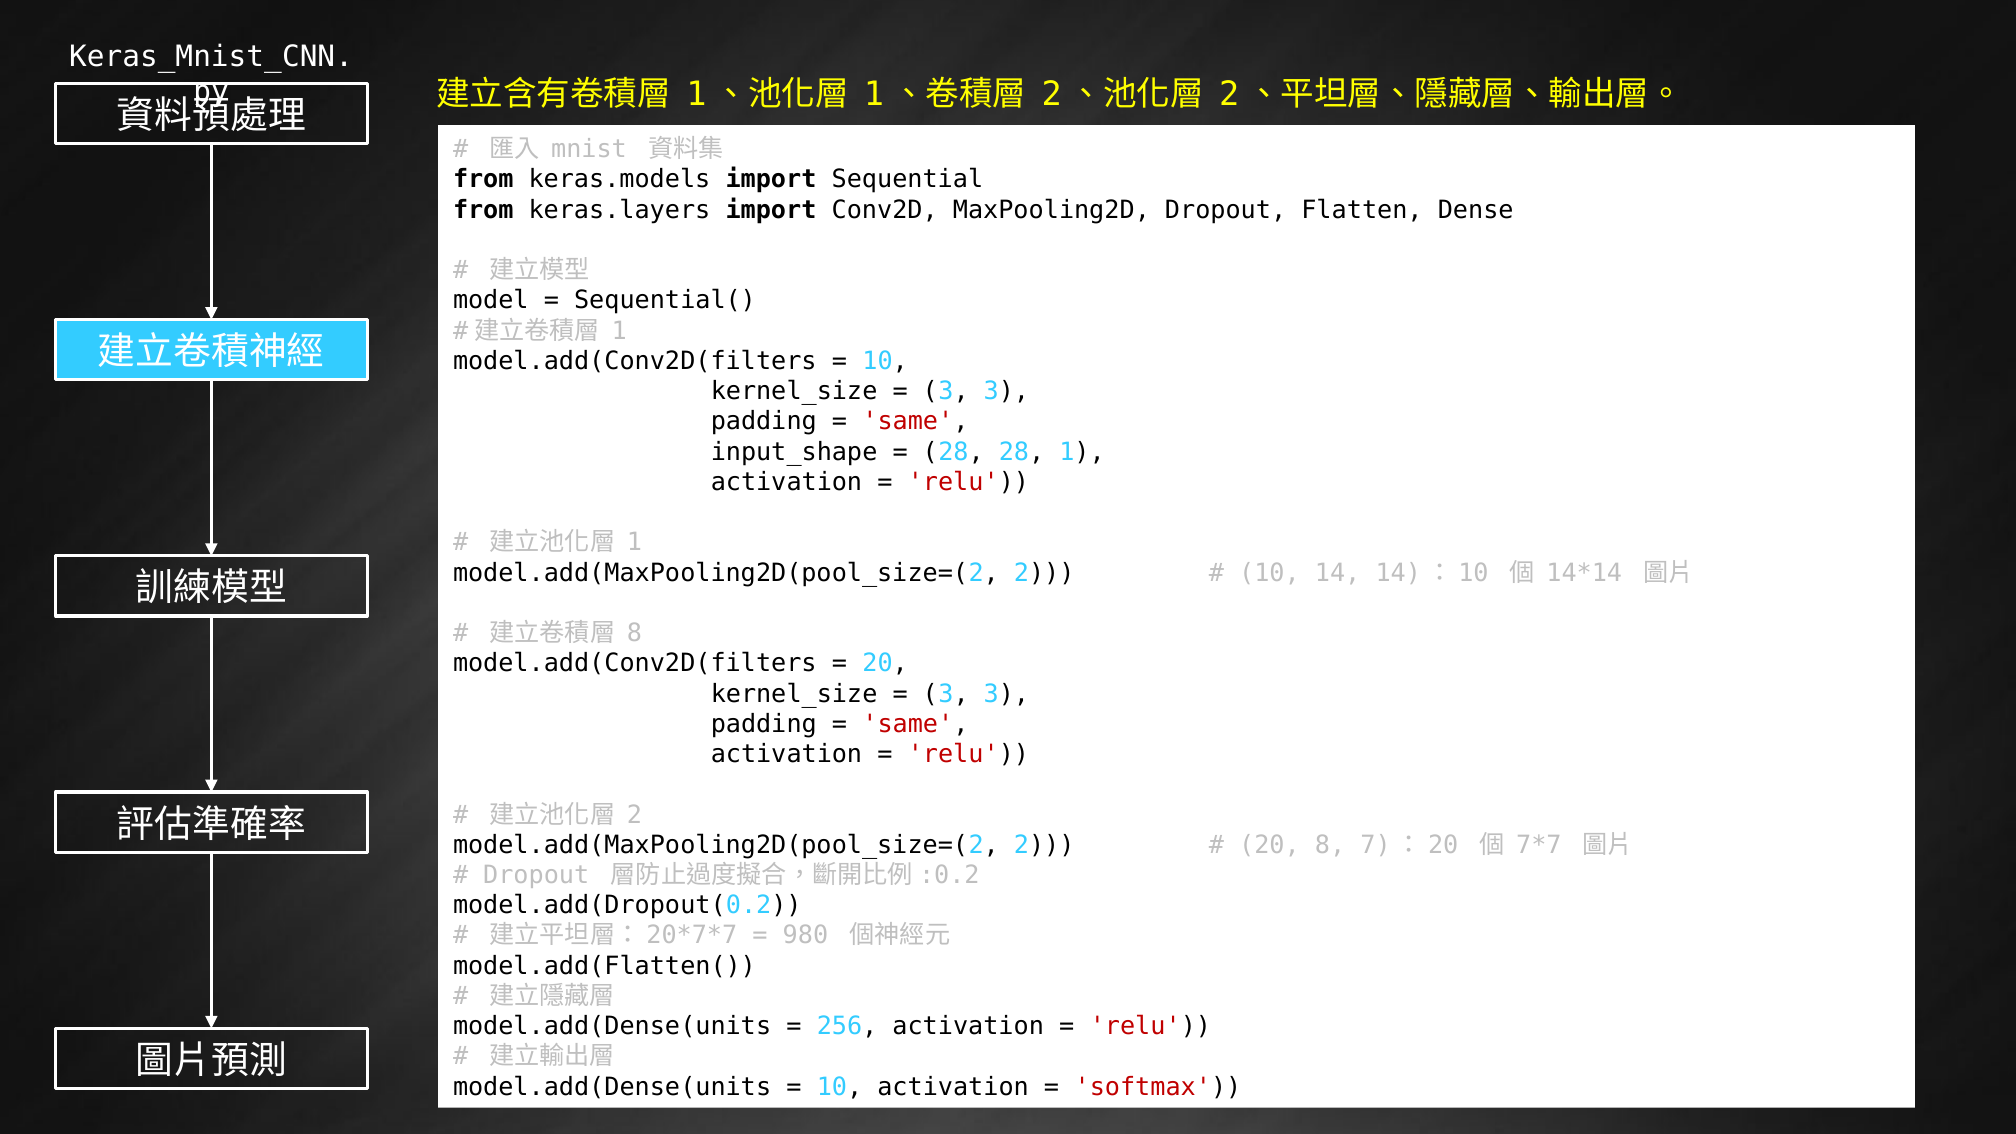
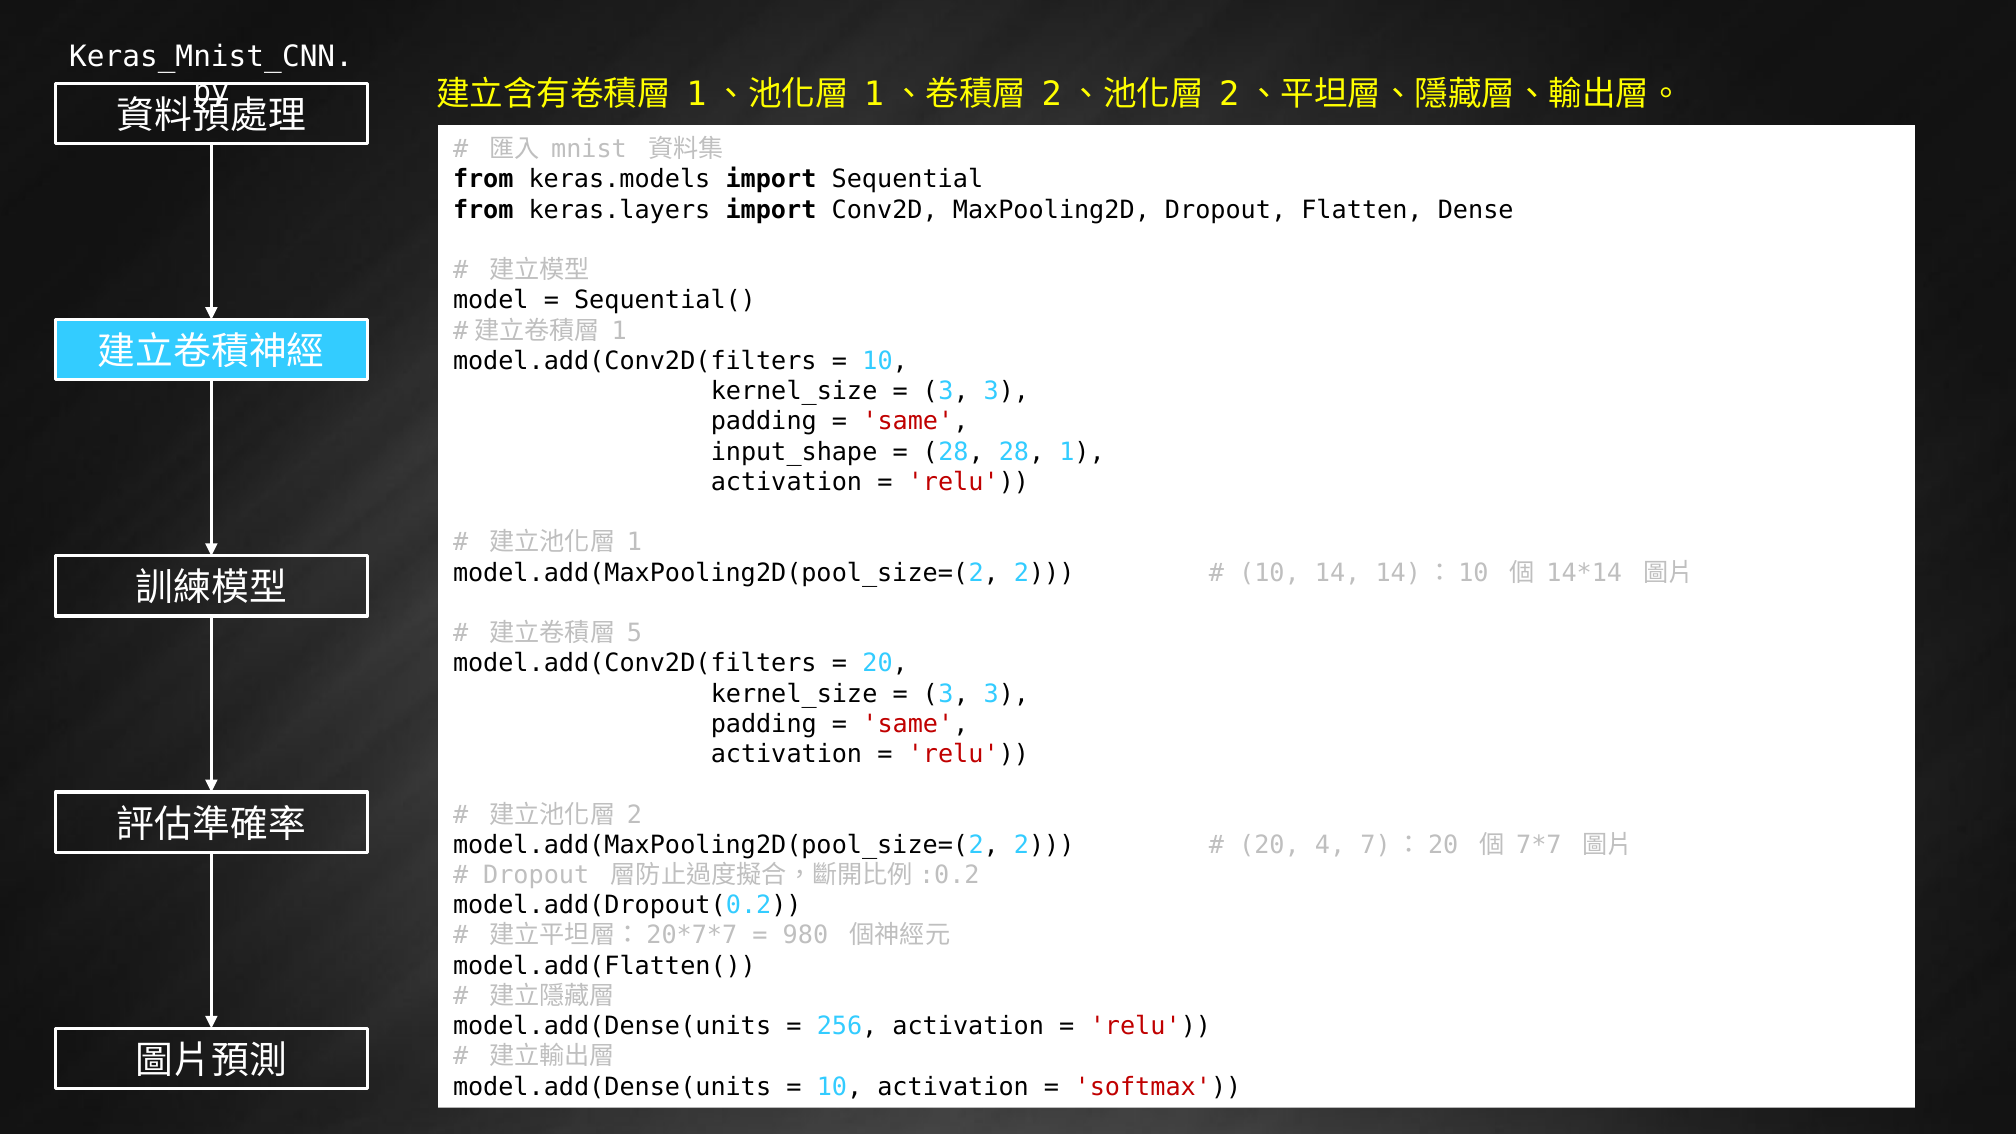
8 at (634, 633): 8 -> 5
20 8: 8 -> 4
